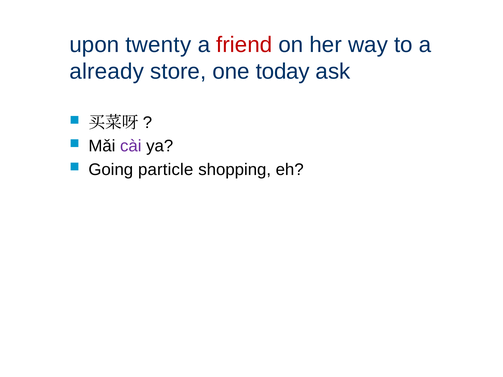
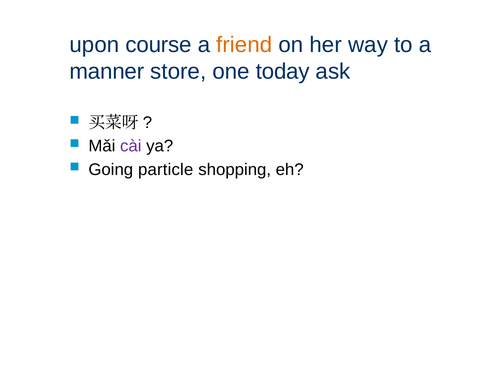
twenty: twenty -> course
friend colour: red -> orange
already: already -> manner
